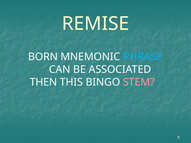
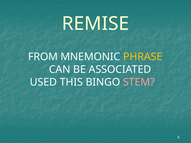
BORN: BORN -> FROM
PHRASE colour: light blue -> yellow
THEN: THEN -> USED
